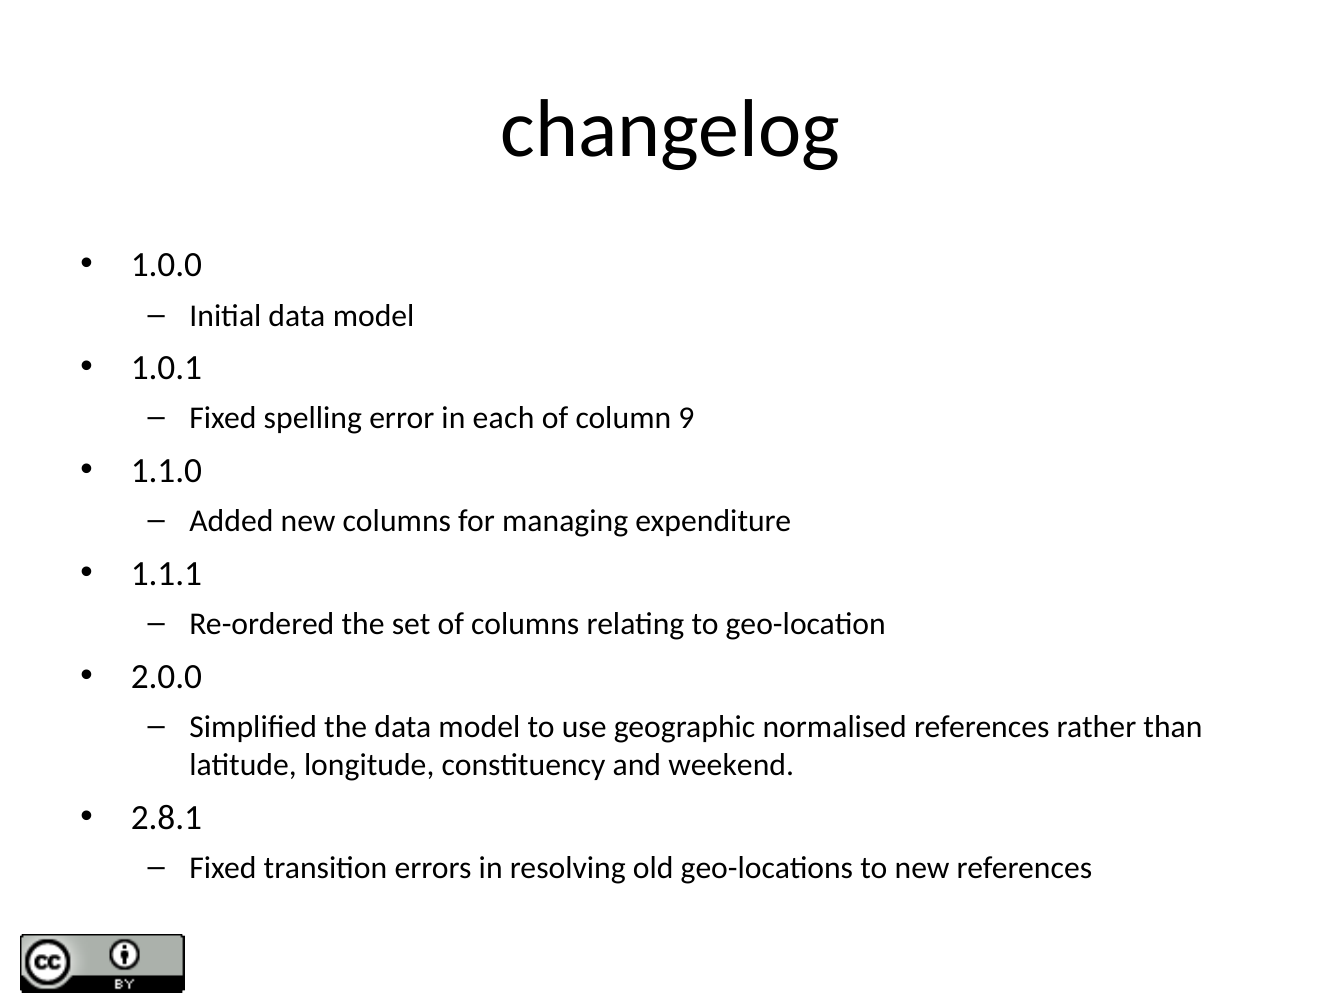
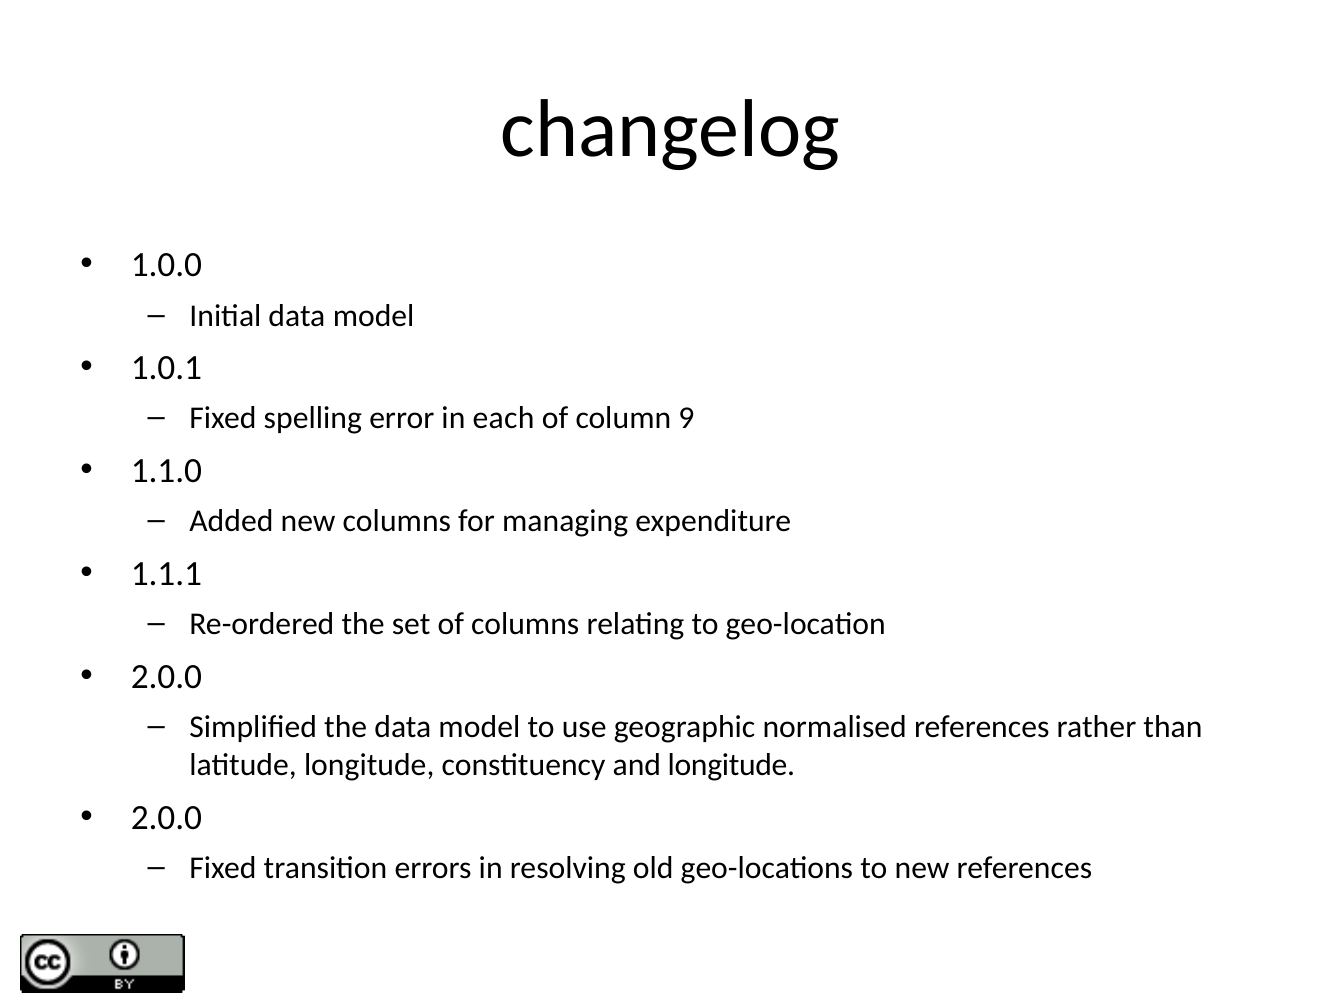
and weekend: weekend -> longitude
2.8.1 at (166, 817): 2.8.1 -> 2.0.0
